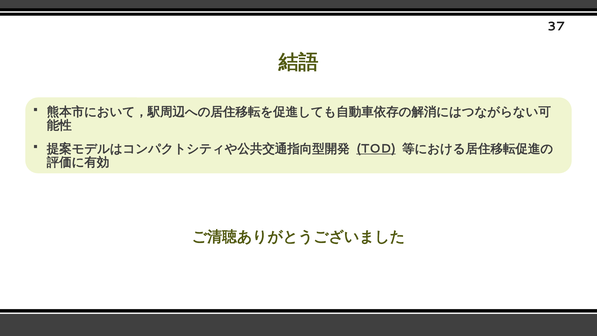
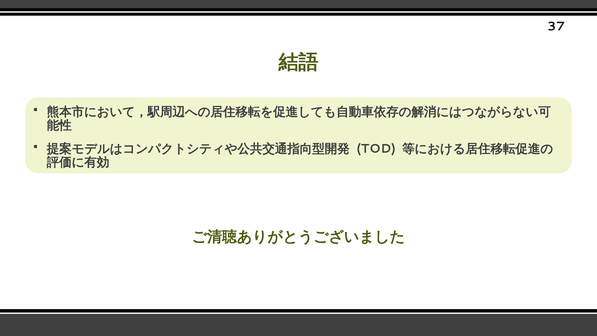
TOD underline: present -> none
